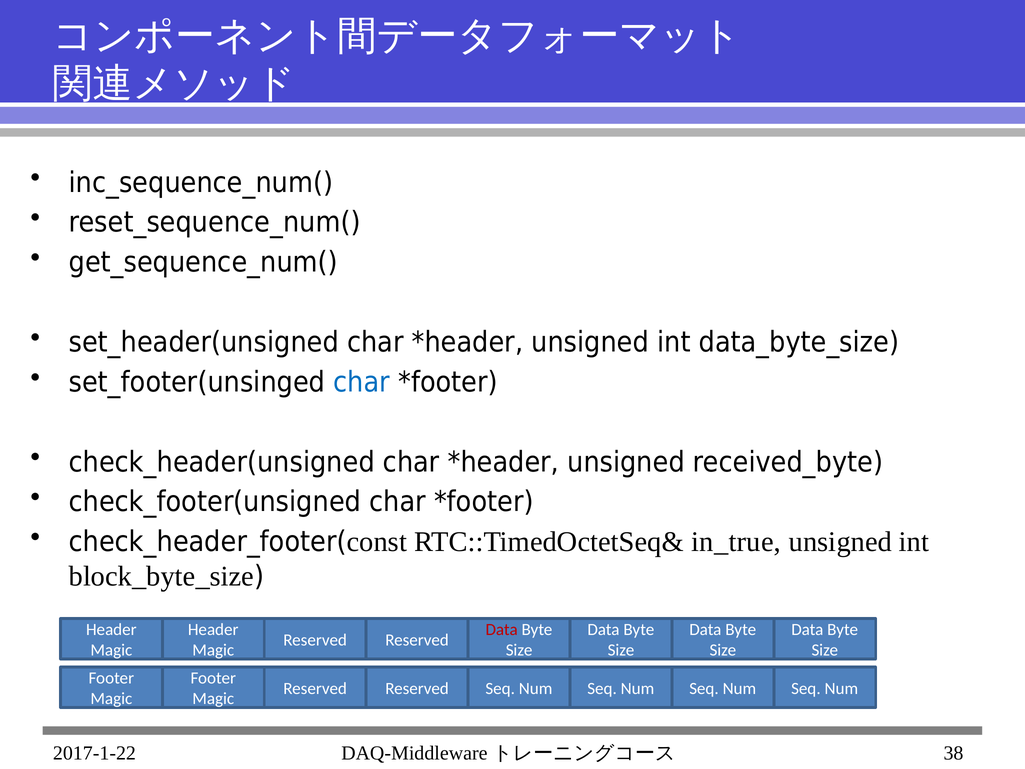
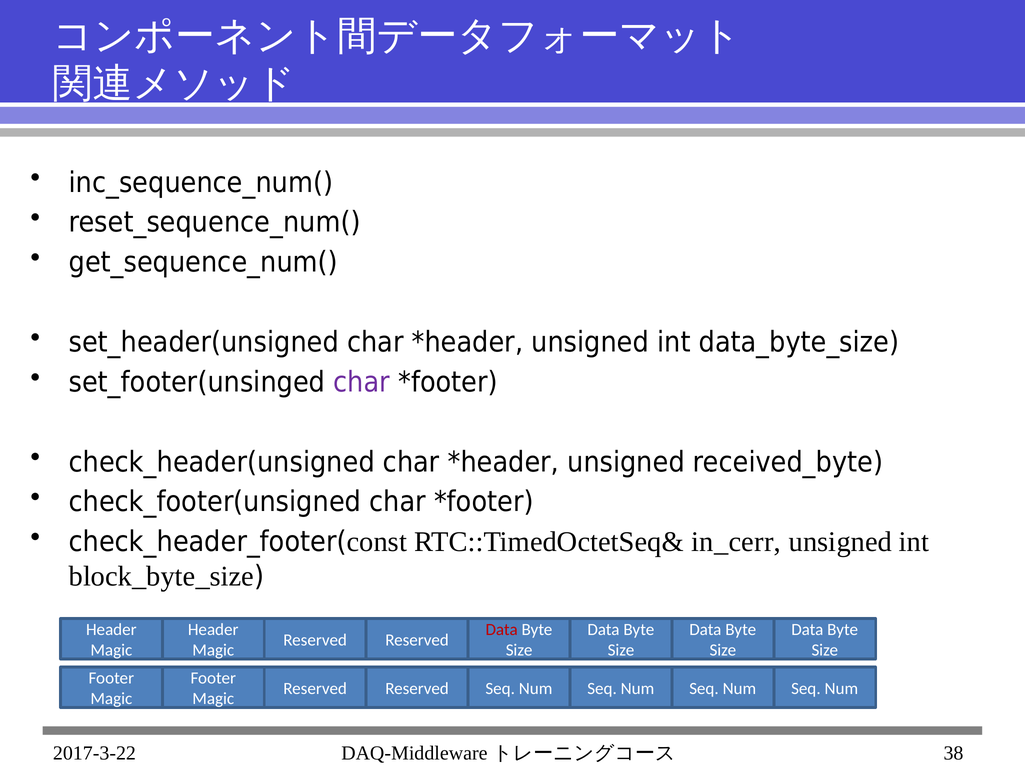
char at (362, 382) colour: blue -> purple
in_true: in_true -> in_cerr
2017-1-22: 2017-1-22 -> 2017-3-22
